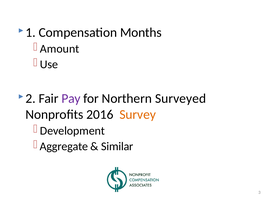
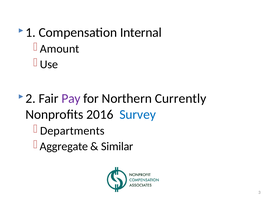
Months: Months -> Internal
Surveyed: Surveyed -> Currently
Survey colour: orange -> blue
Development: Development -> Departments
